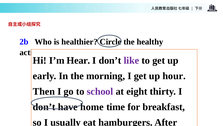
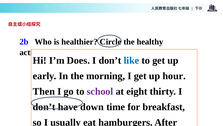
Hear: Hear -> Does
like colour: purple -> blue
have home: home -> down
